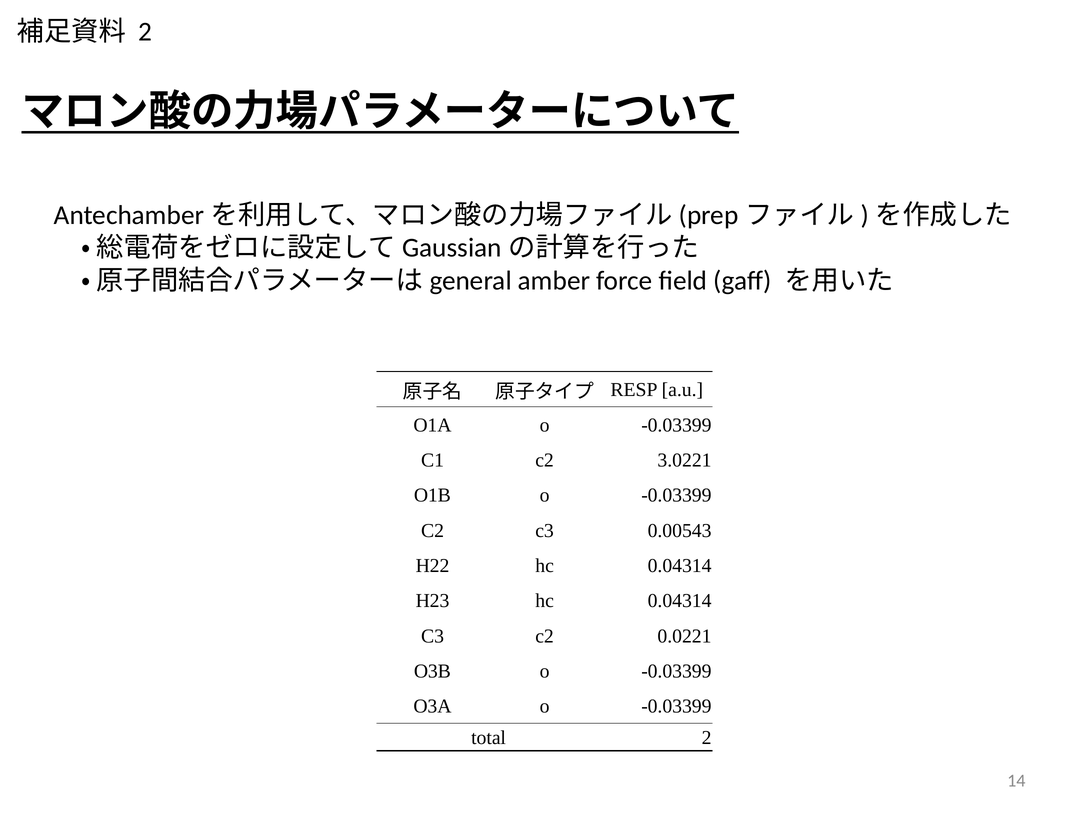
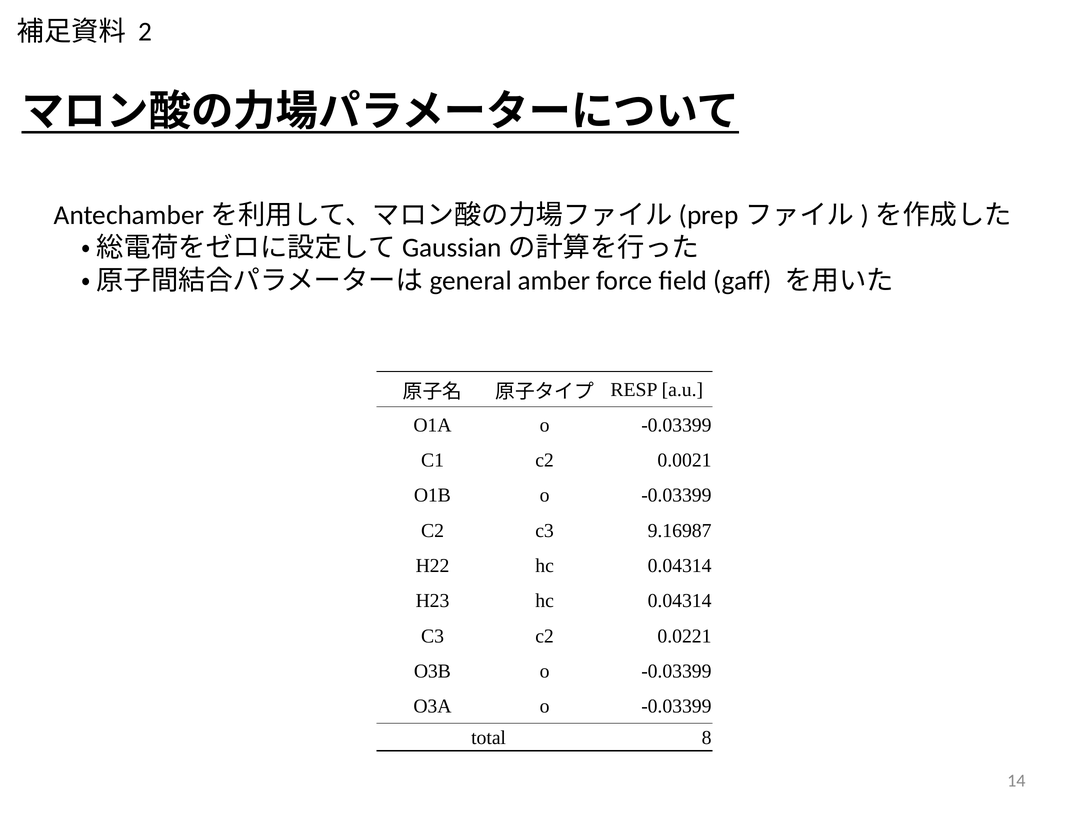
3.0221: 3.0221 -> 0.0021
0.00543: 0.00543 -> 9.16987
total 2: 2 -> 8
